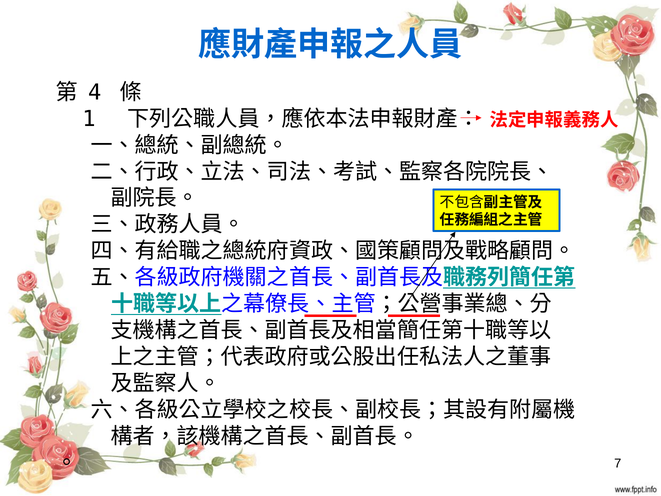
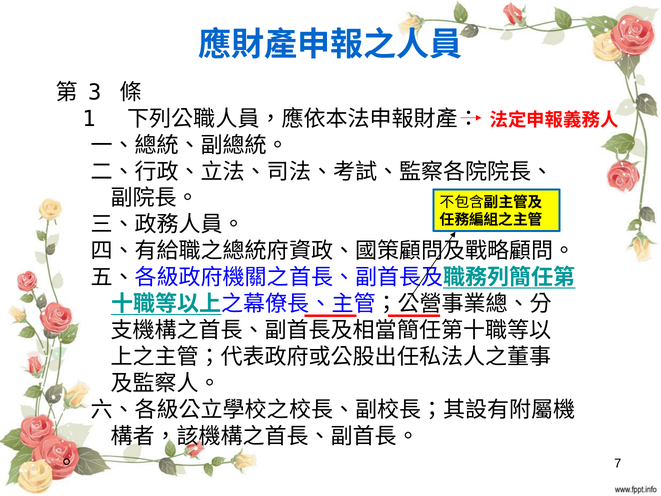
4: 4 -> 3
